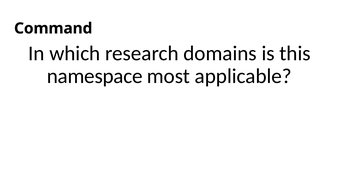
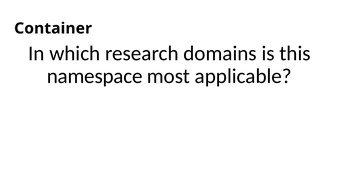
Command: Command -> Container
